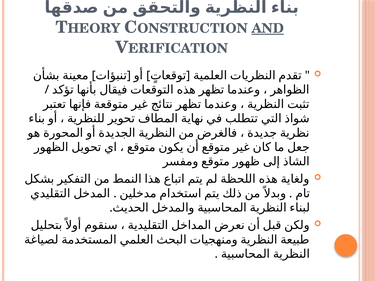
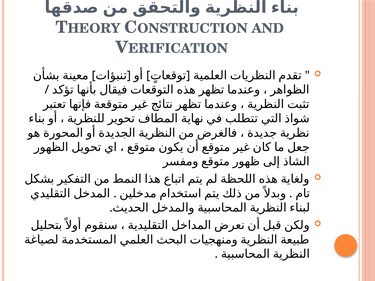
AND underline: present -> none
